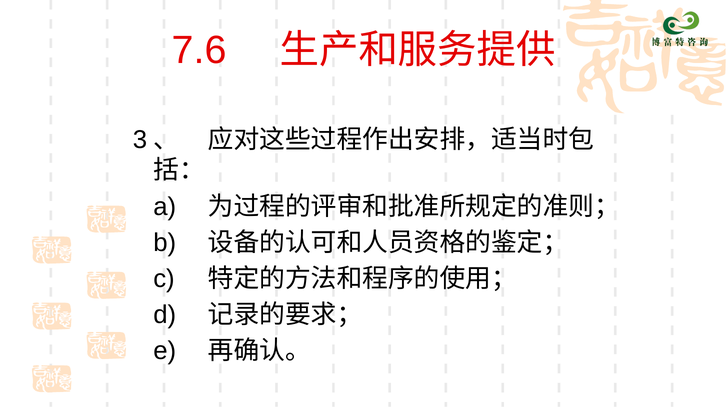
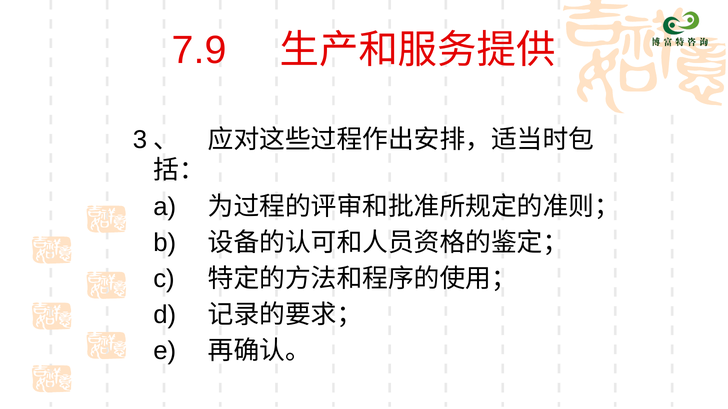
7.6: 7.6 -> 7.9
